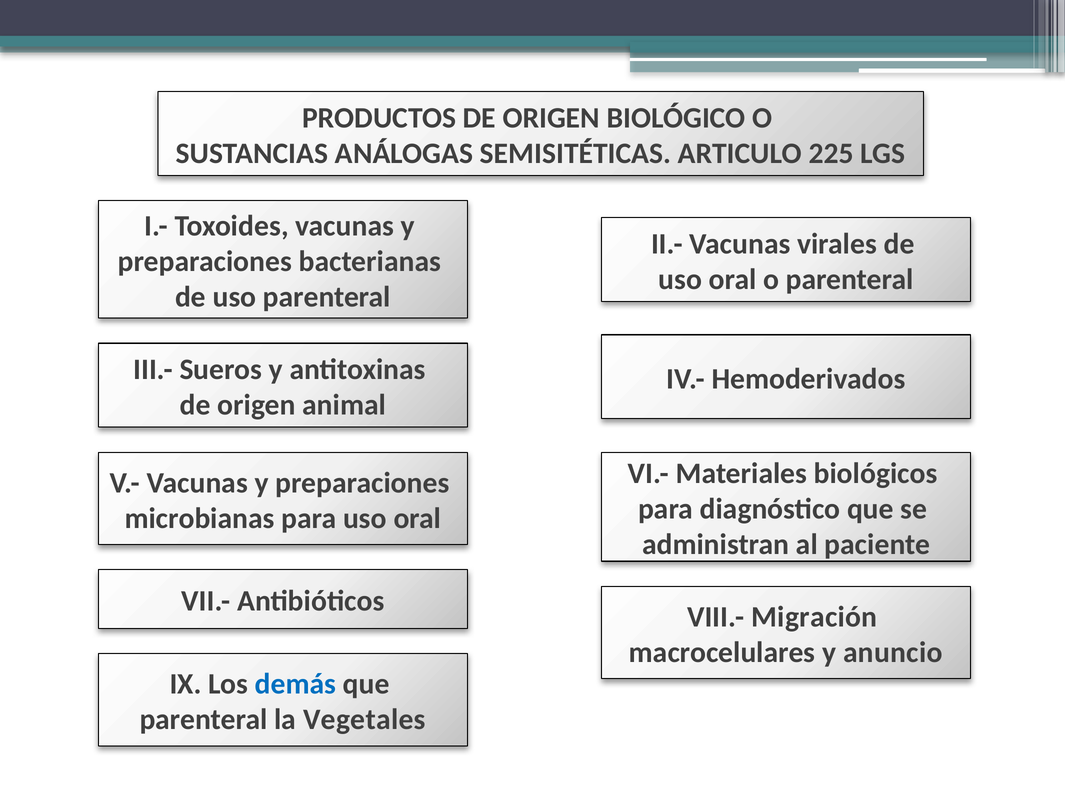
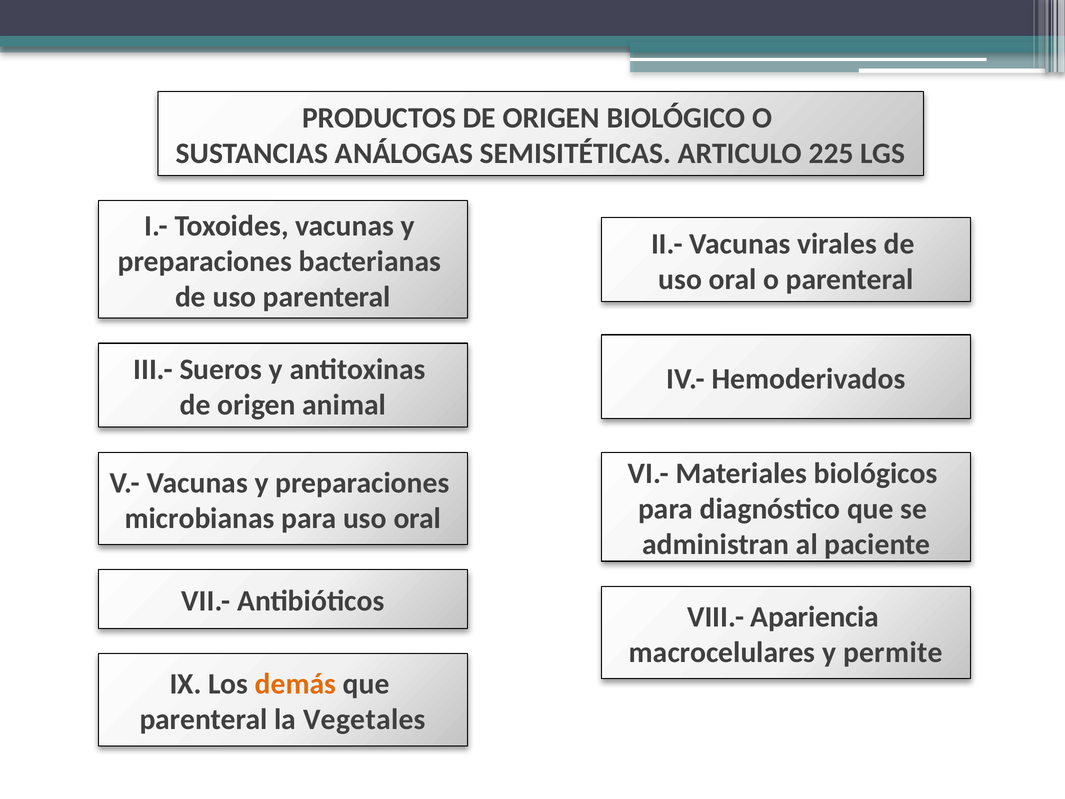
Migración: Migración -> Apariencia
anuncio: anuncio -> permite
demás colour: blue -> orange
